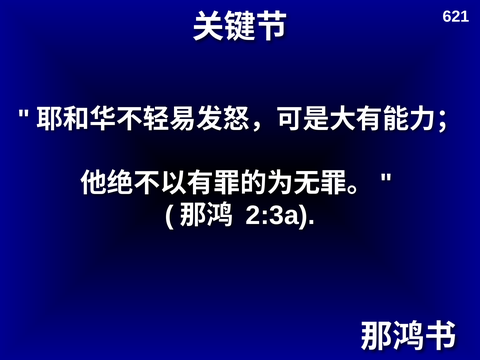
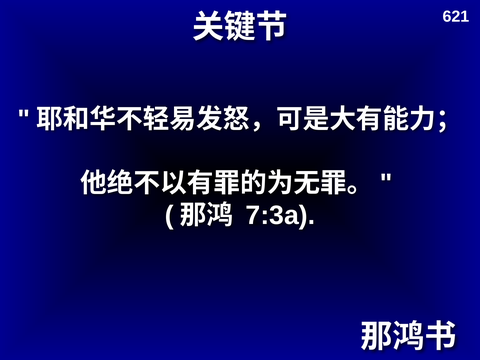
2:3a: 2:3a -> 7:3a
